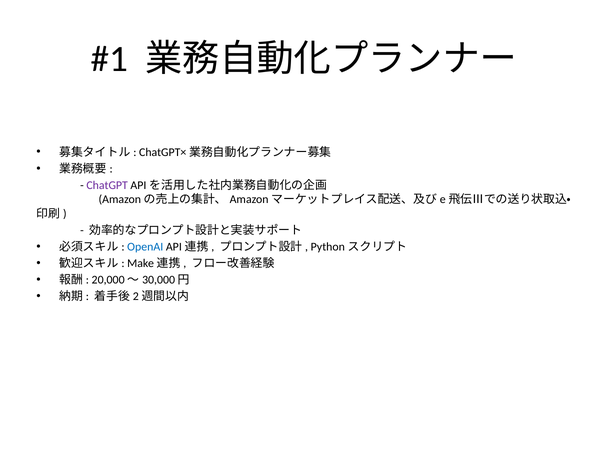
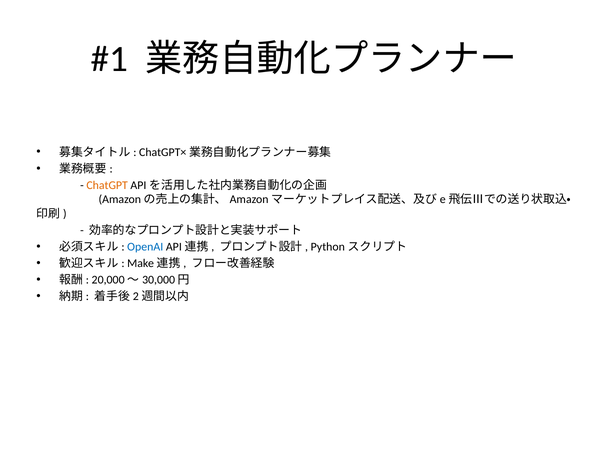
ChatGPT colour: purple -> orange
